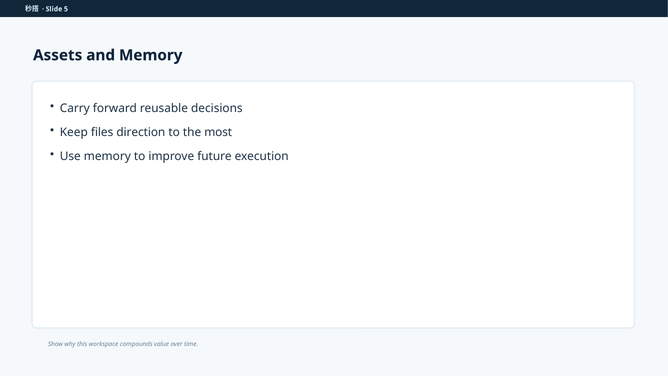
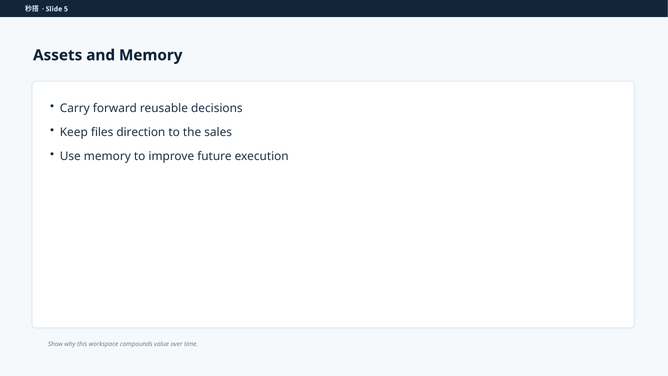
most: most -> sales
